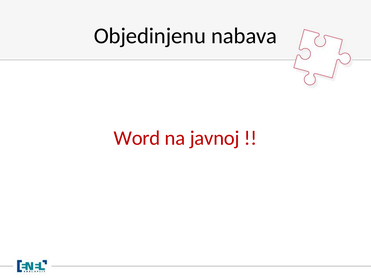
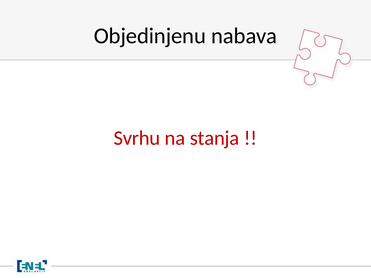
Word: Word -> Svrhu
javnoj: javnoj -> stanja
